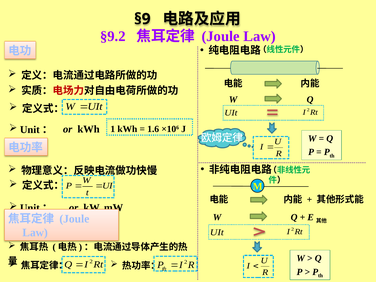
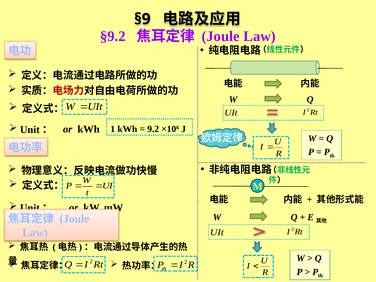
1.6: 1.6 -> 9.2
